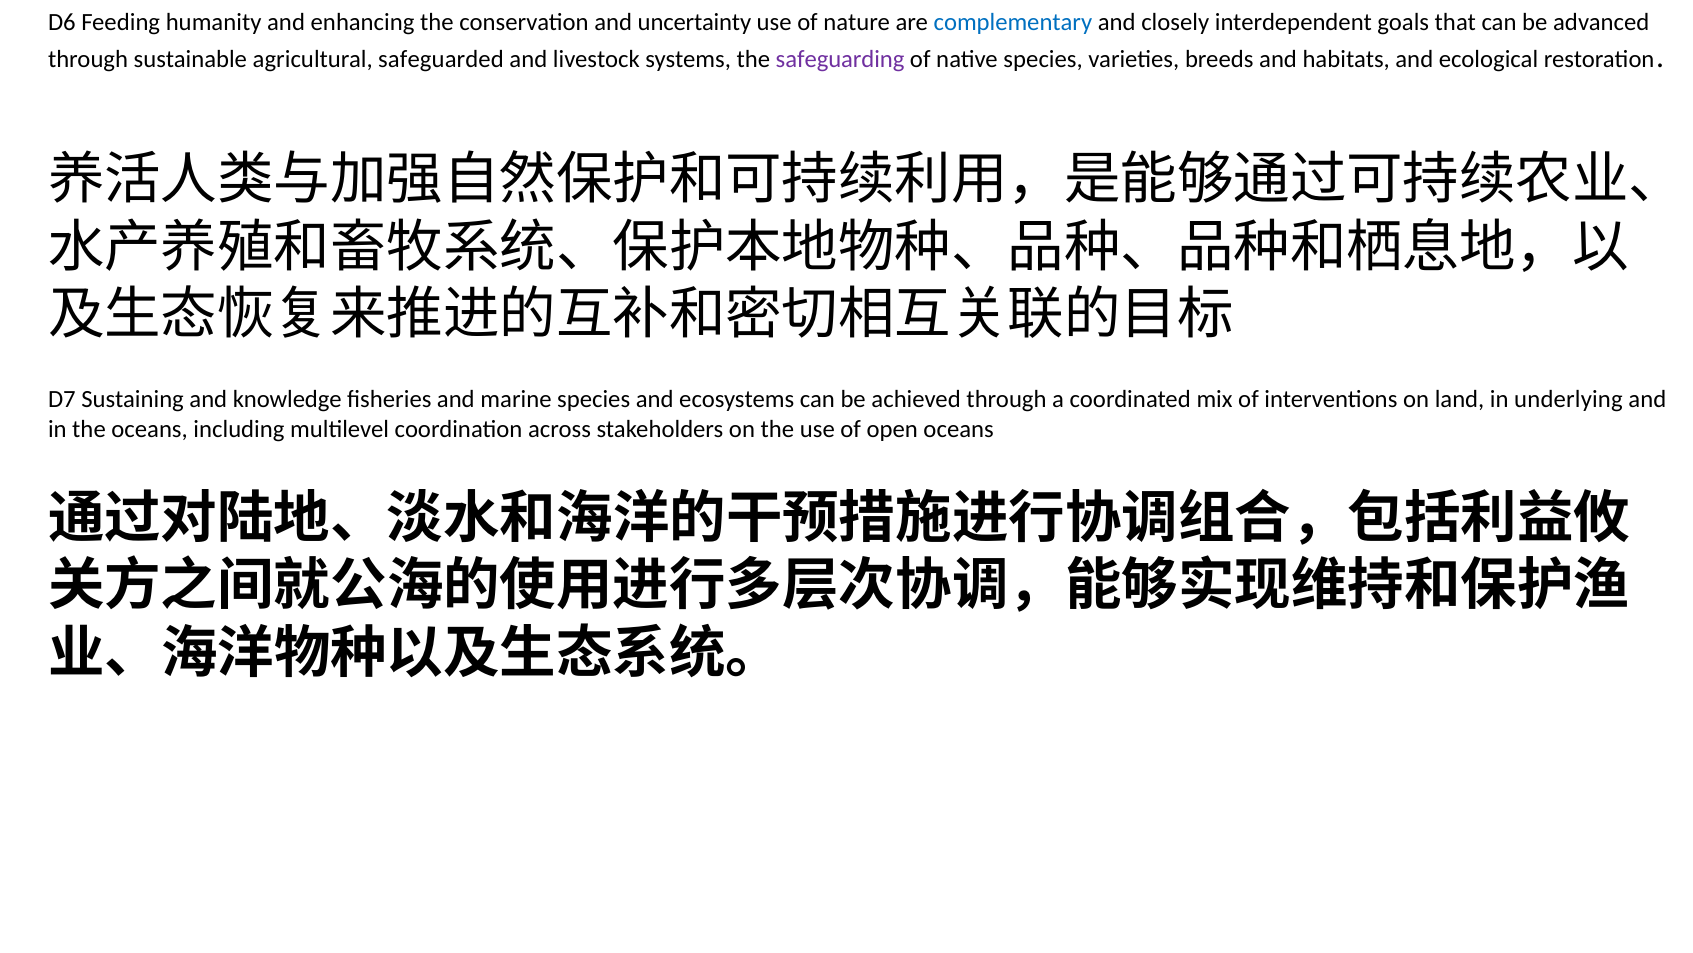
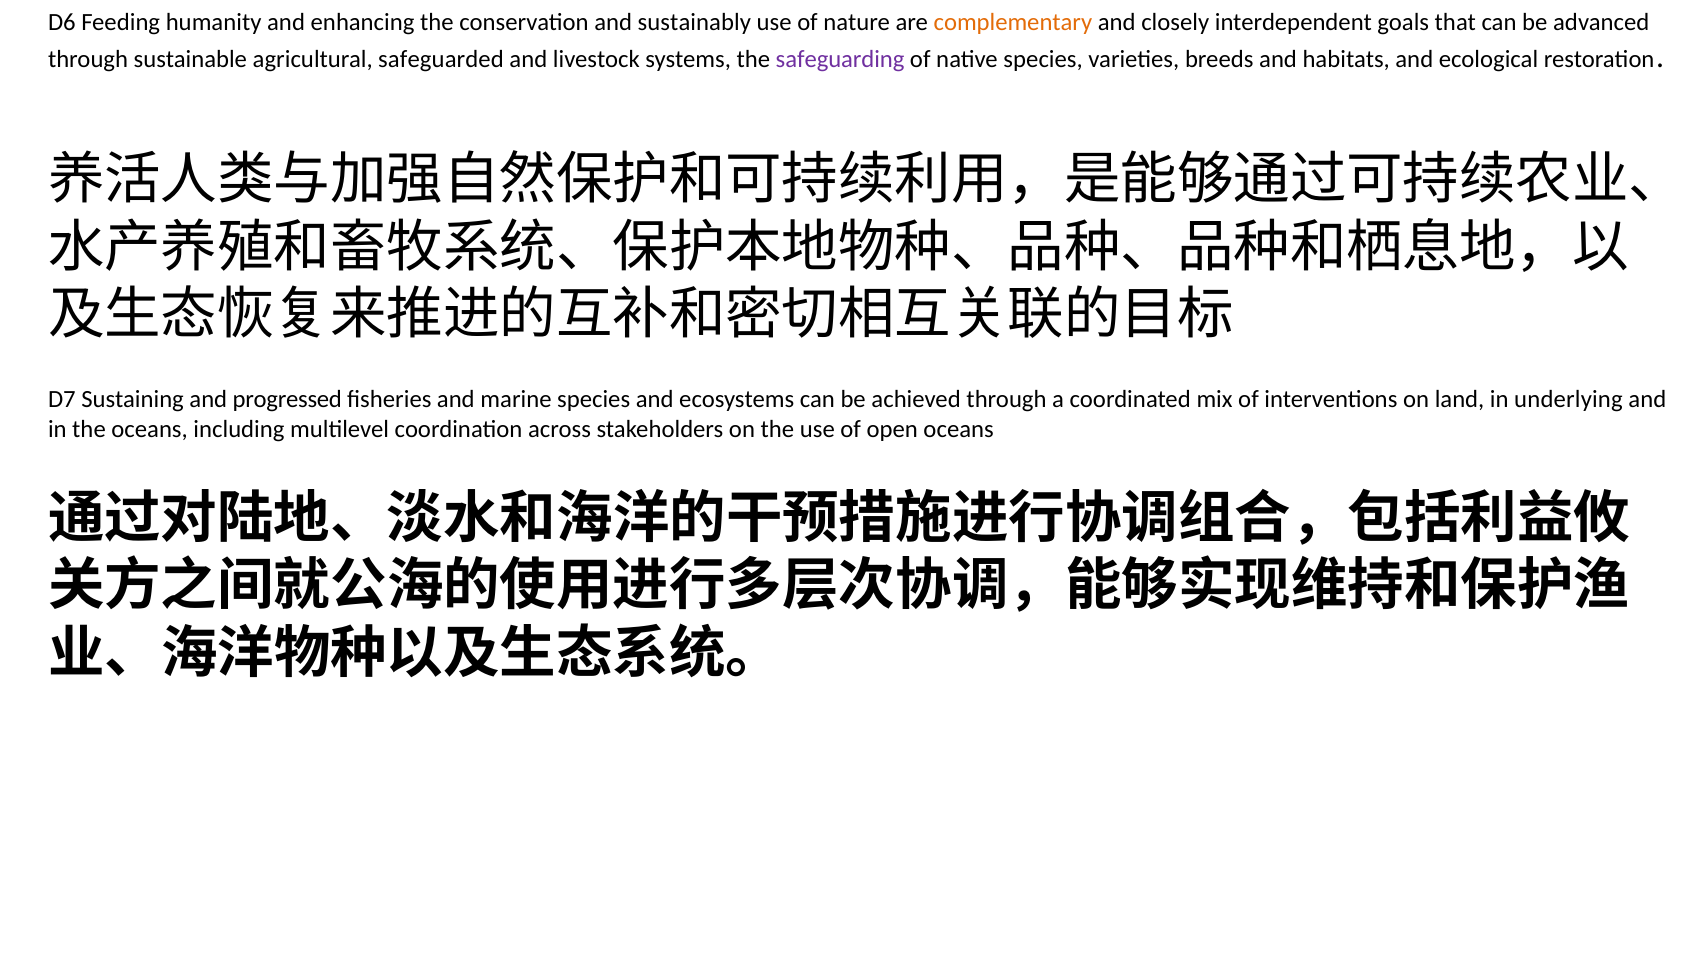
uncertainty: uncertainty -> sustainably
complementary colour: blue -> orange
knowledge: knowledge -> progressed
